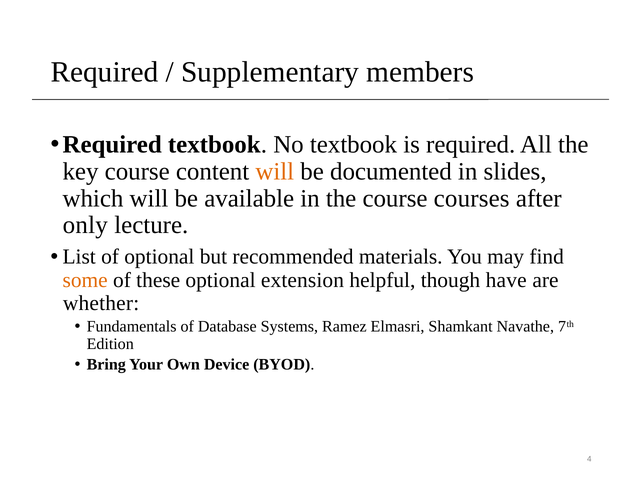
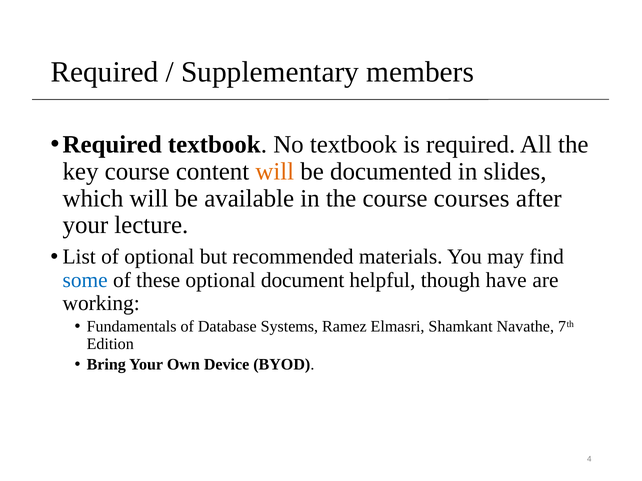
only at (85, 225): only -> your
some colour: orange -> blue
extension: extension -> document
whether: whether -> working
